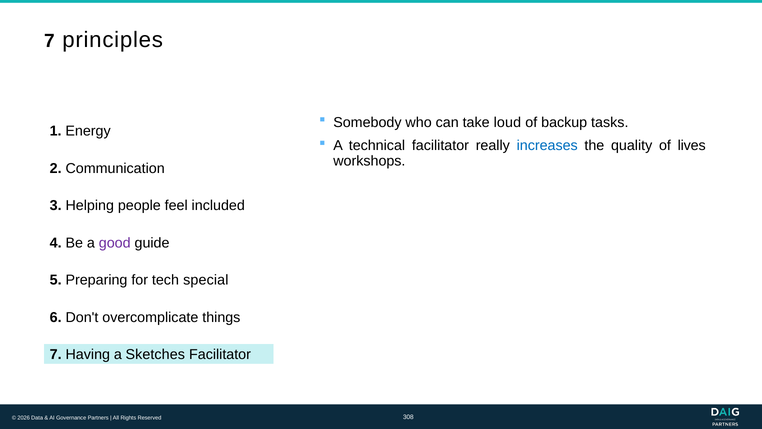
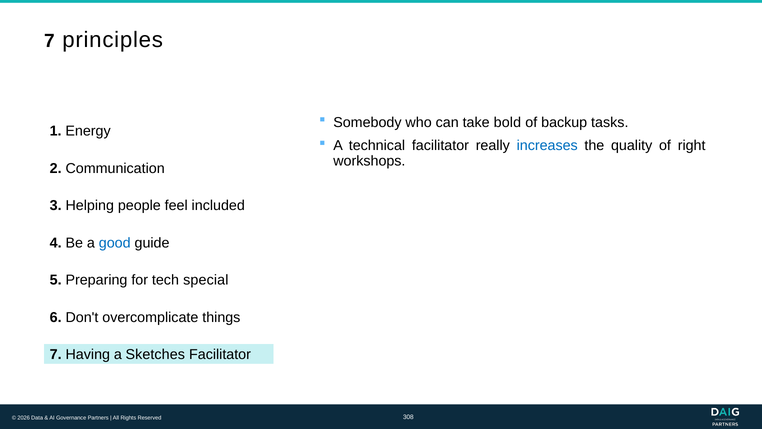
loud: loud -> bold
lives: lives -> right
good colour: purple -> blue
